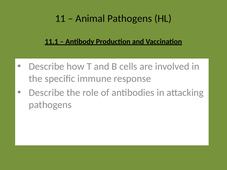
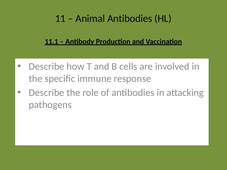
Animal Pathogens: Pathogens -> Antibodies
